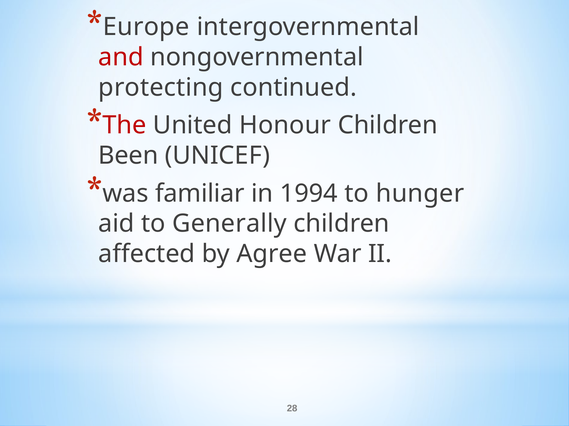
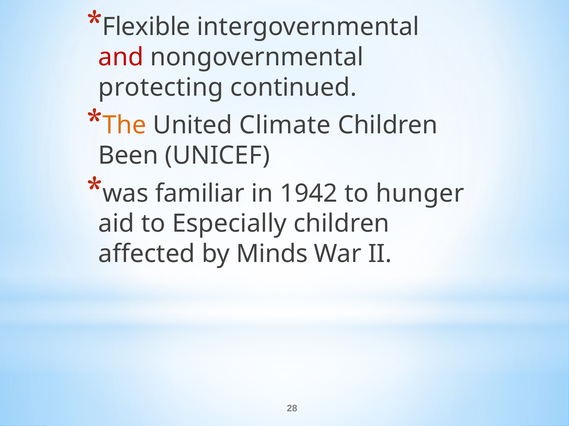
Europe: Europe -> Flexible
The colour: red -> orange
Honour: Honour -> Climate
1994: 1994 -> 1942
Generally: Generally -> Especially
Agree: Agree -> Minds
